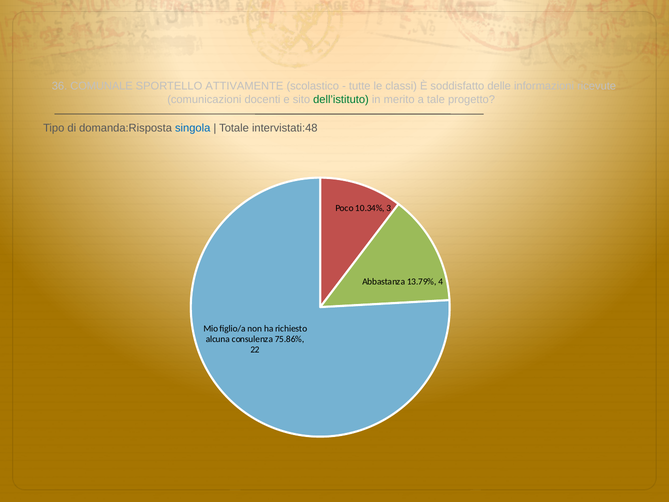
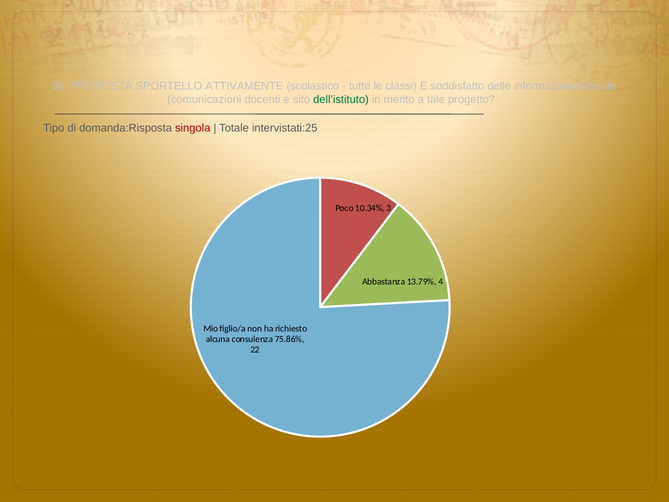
COMUNALE: COMUNALE -> PROPOSTA
singola colour: blue -> red
intervistati:48: intervistati:48 -> intervistati:25
